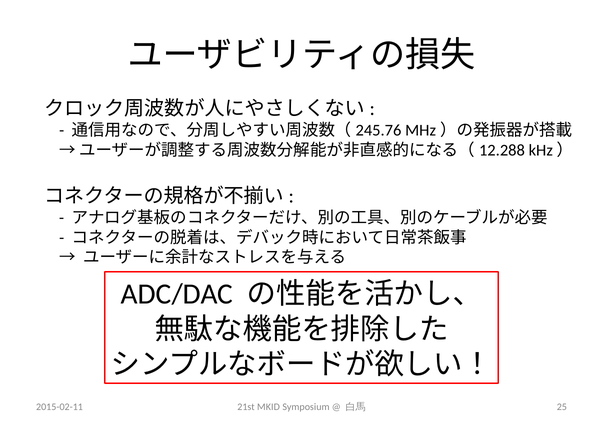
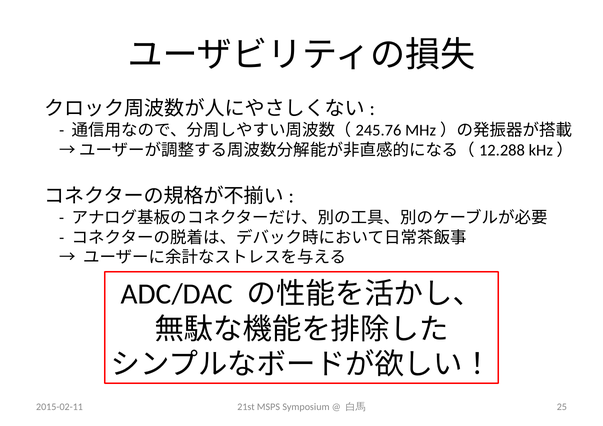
MKID: MKID -> MSPS
